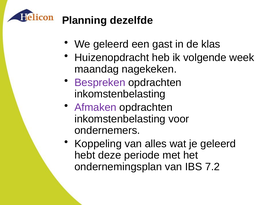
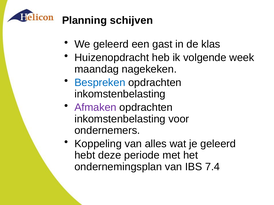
dezelfde: dezelfde -> schijven
Bespreken colour: purple -> blue
7.2: 7.2 -> 7.4
